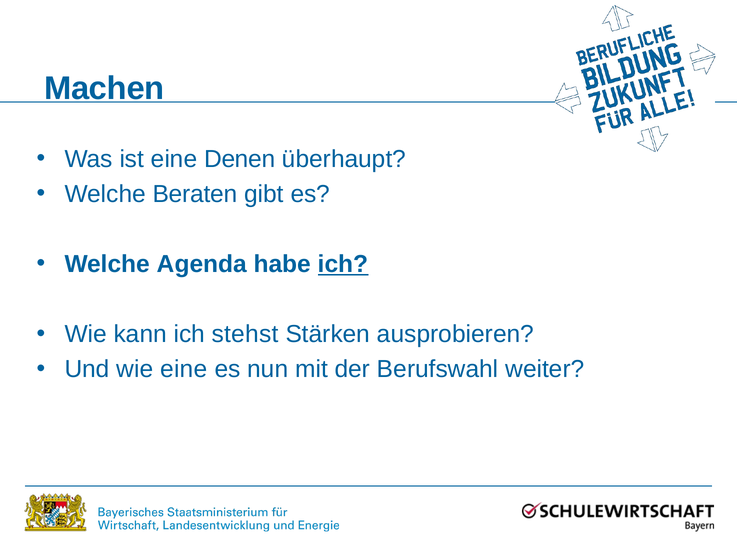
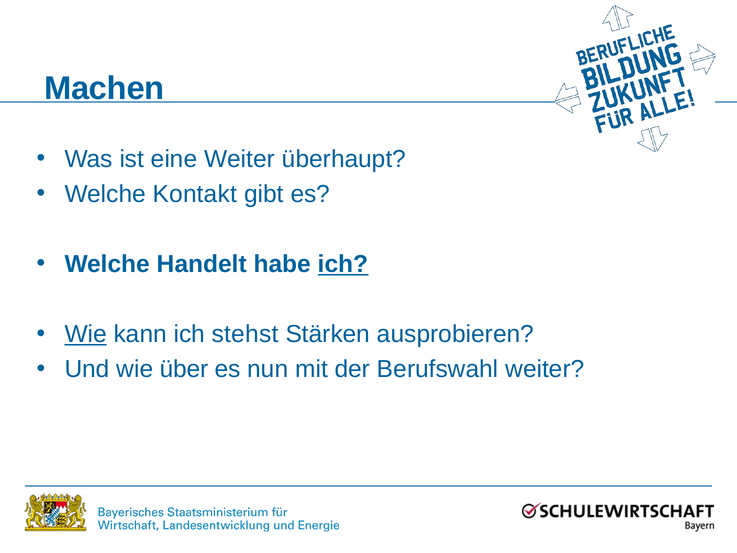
eine Denen: Denen -> Weiter
Beraten: Beraten -> Kontakt
Agenda: Agenda -> Handelt
Wie at (86, 334) underline: none -> present
wie eine: eine -> über
